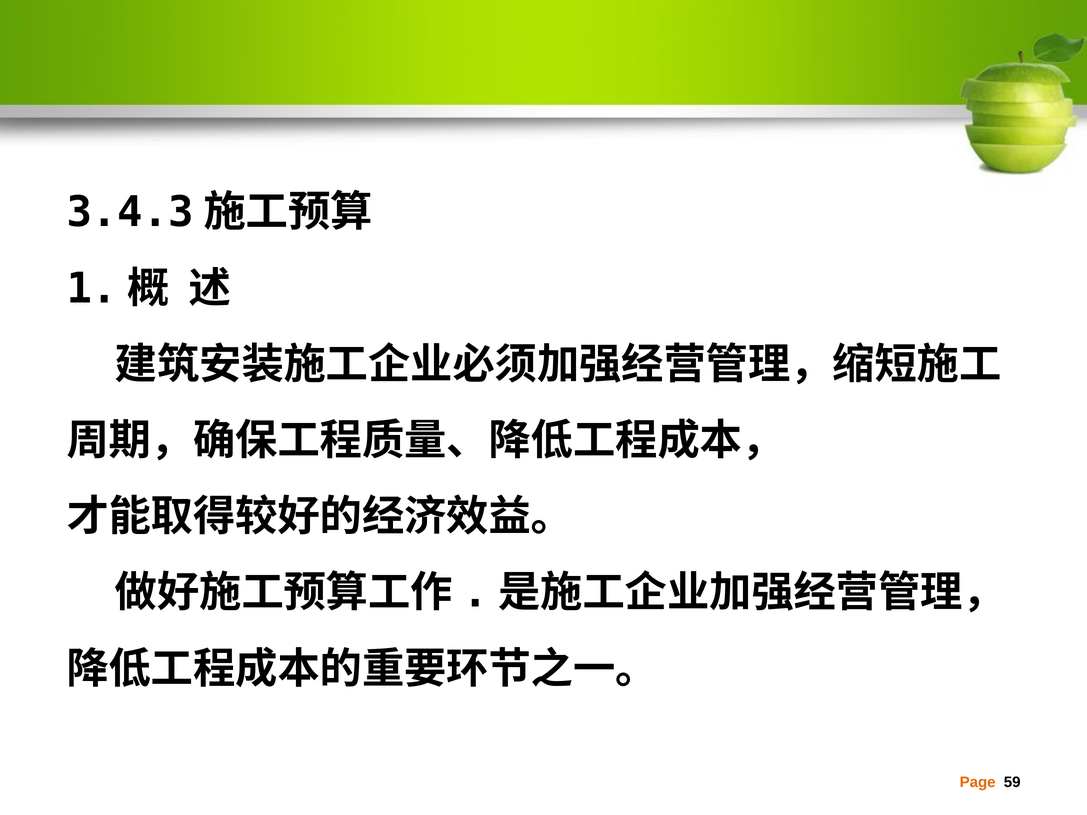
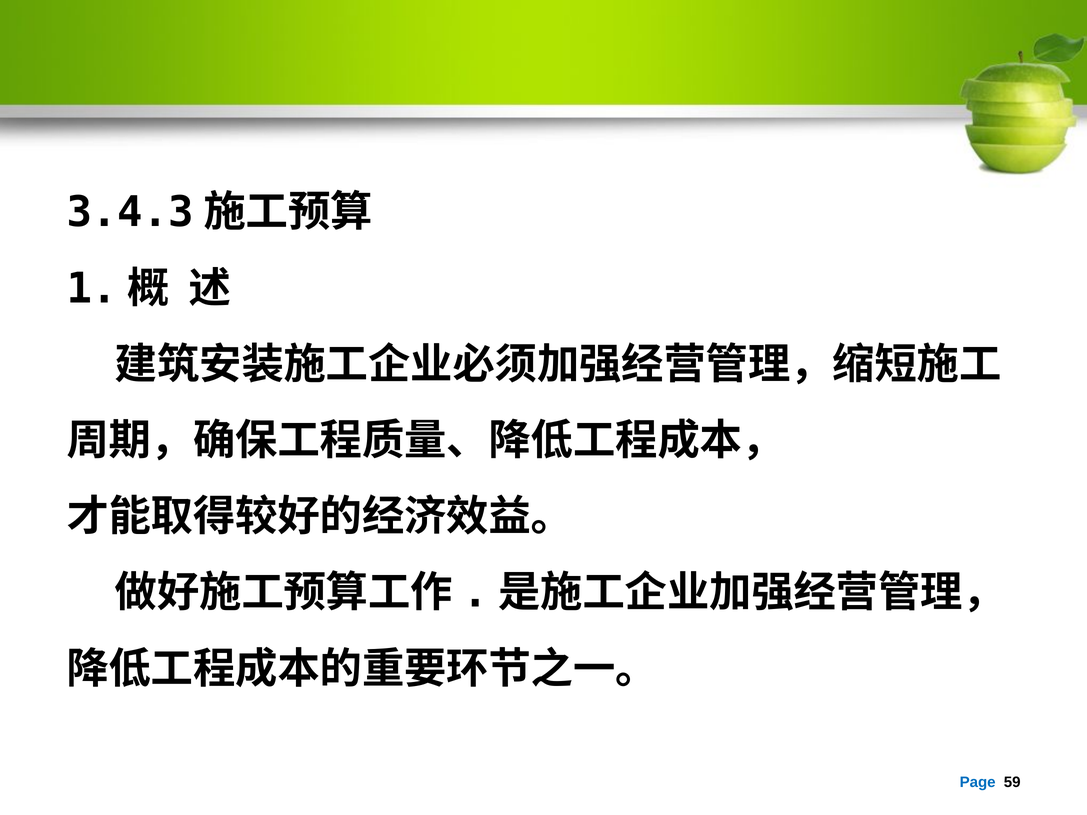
Page colour: orange -> blue
